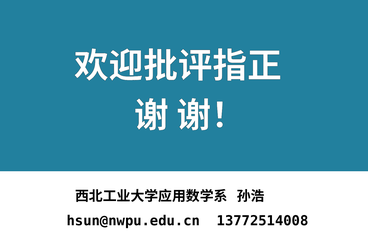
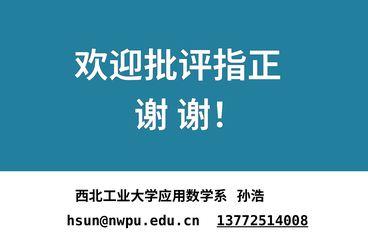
13772514008 underline: none -> present
